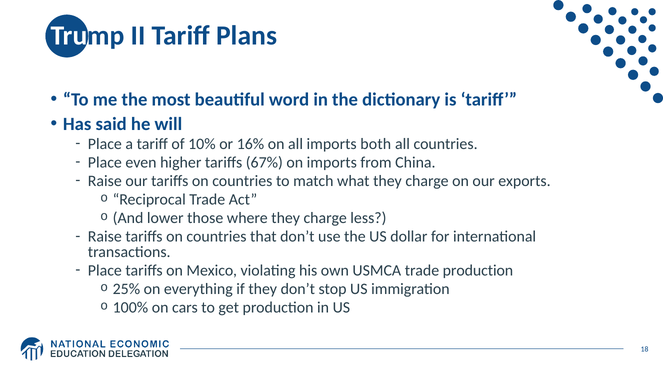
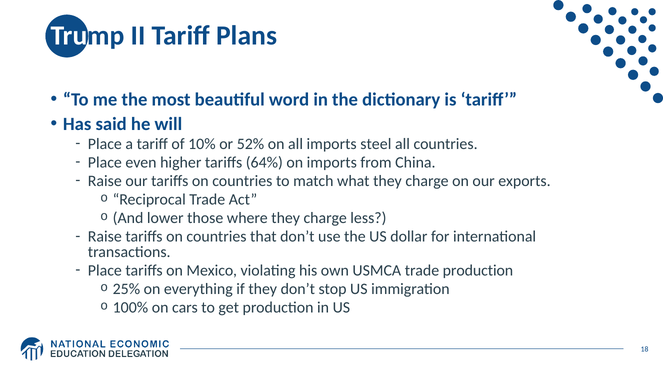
16%: 16% -> 52%
both: both -> steel
67%: 67% -> 64%
